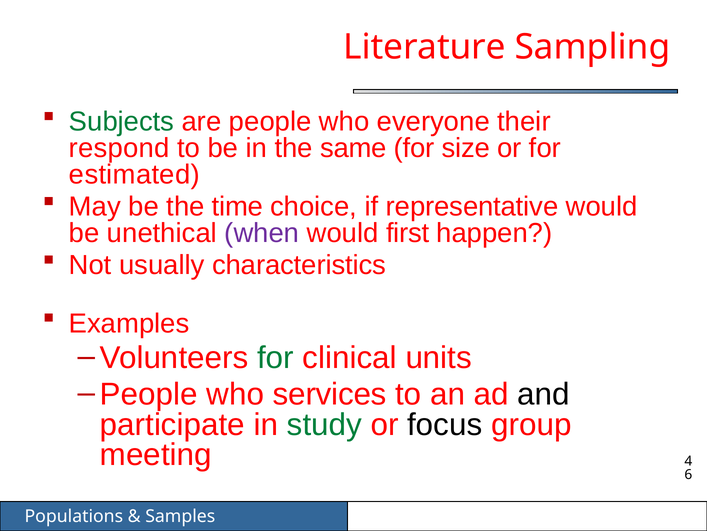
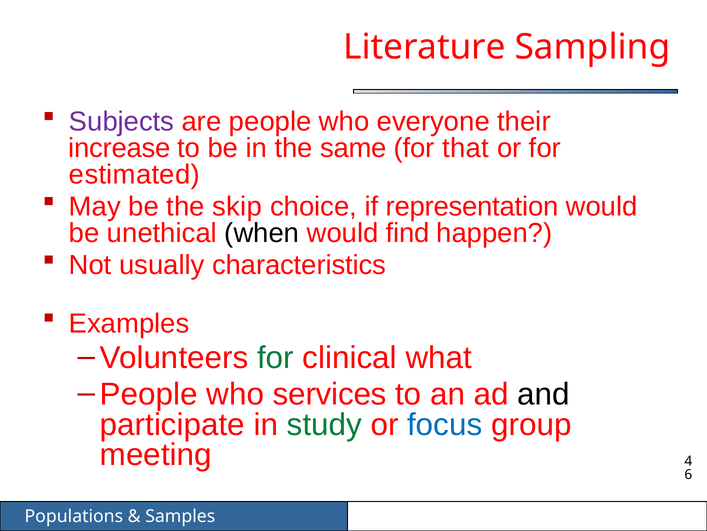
Subjects colour: green -> purple
respond: respond -> increase
size: size -> that
time: time -> skip
representative: representative -> representation
when colour: purple -> black
first: first -> find
units: units -> what
focus colour: black -> blue
